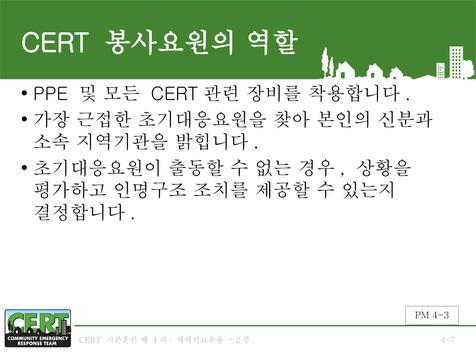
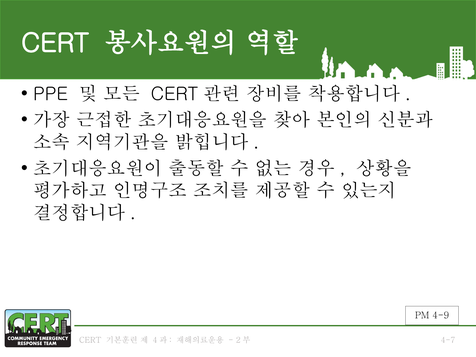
4-3: 4-3 -> 4-9
